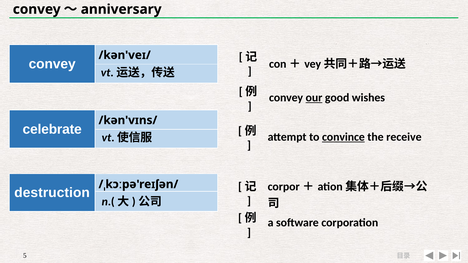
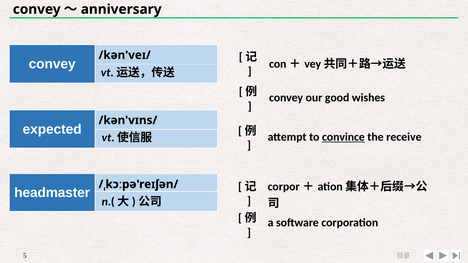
our underline: present -> none
celebrate: celebrate -> expected
destruction: destruction -> headmaster
